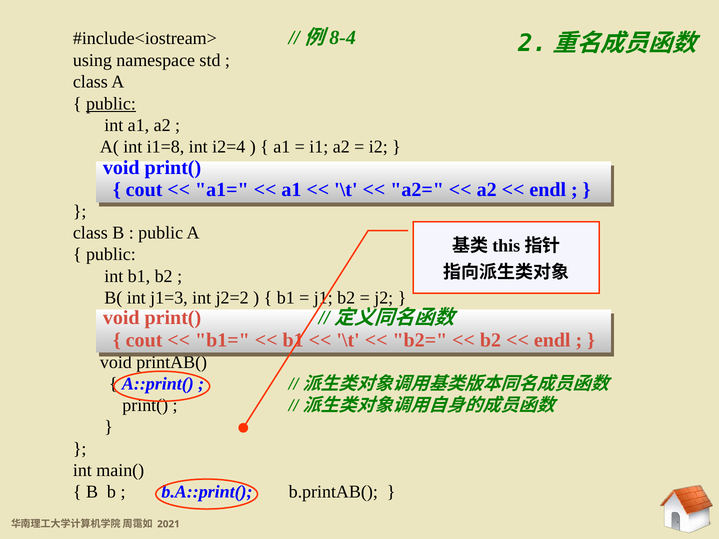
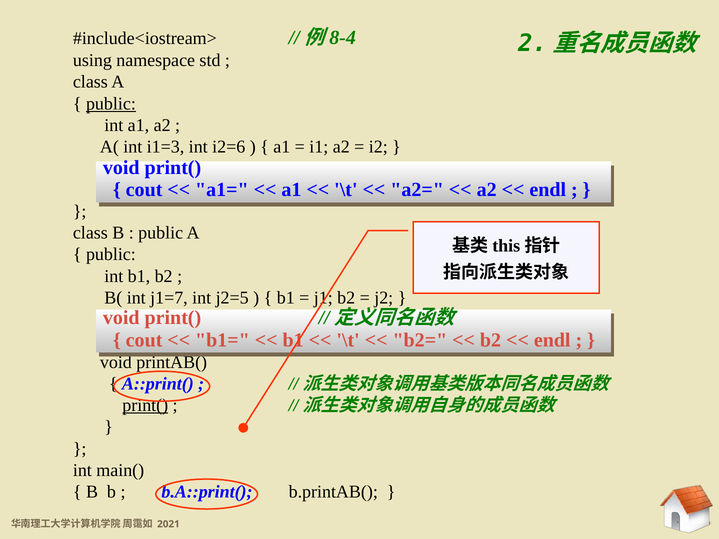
i1=8: i1=8 -> i1=3
i2=4: i2=4 -> i2=6
j1=3: j1=3 -> j1=7
j2=2: j2=2 -> j2=5
print( at (145, 406) underline: none -> present
